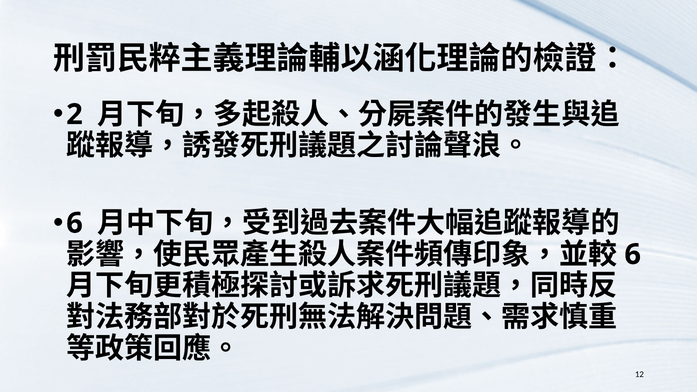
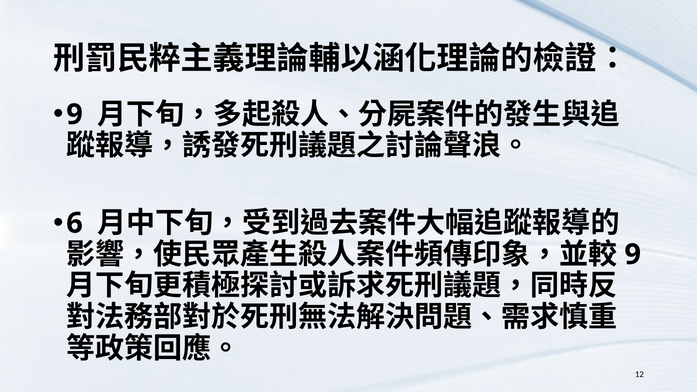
2 at (75, 115): 2 -> 9
6 at (633, 254): 6 -> 9
